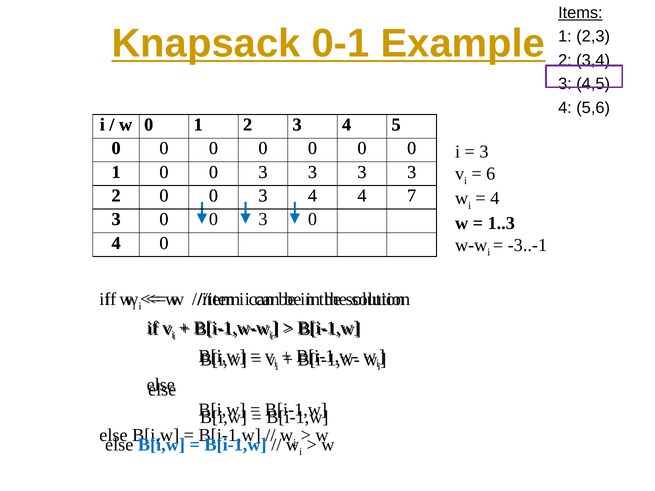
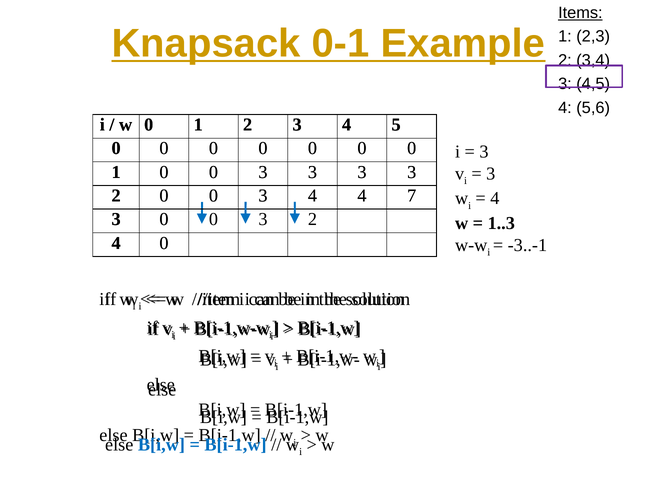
6 at (491, 174): 6 -> 3
0 3 0: 0 -> 2
